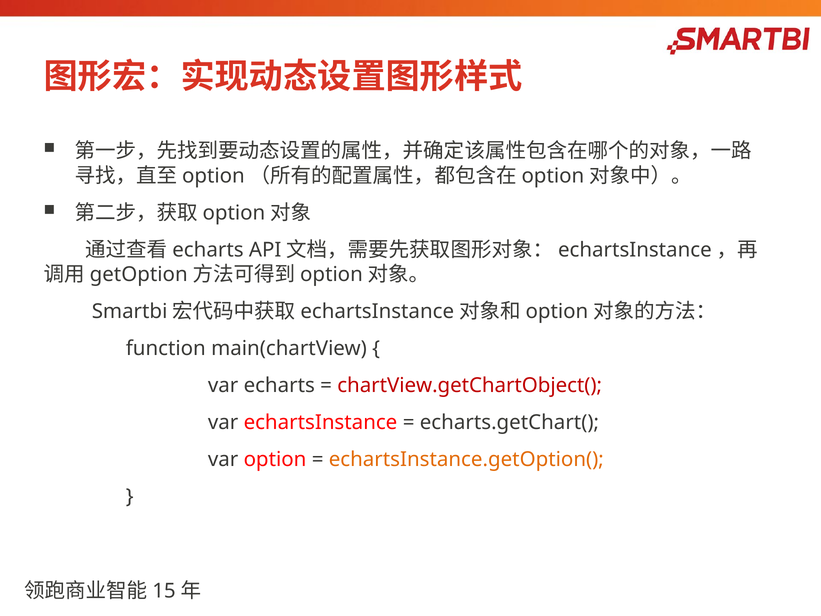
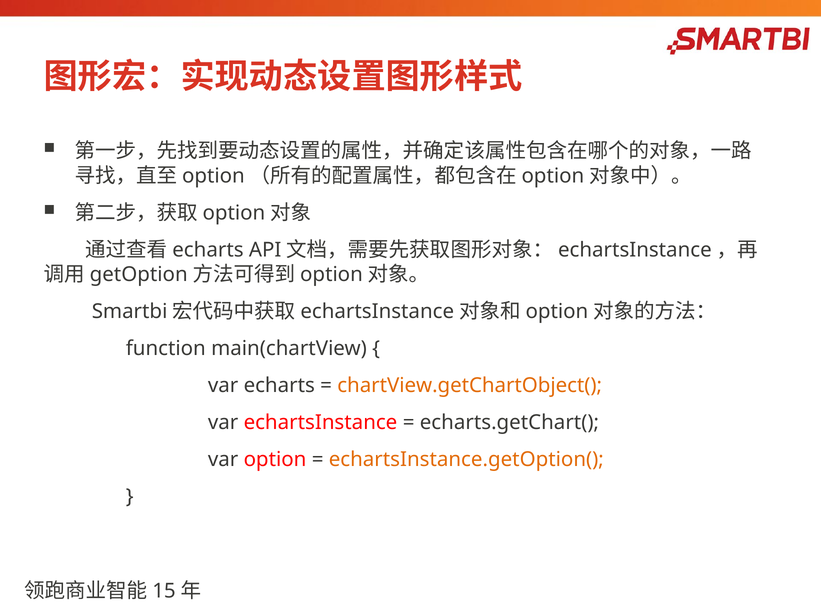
chartView.getChartObject( colour: red -> orange
